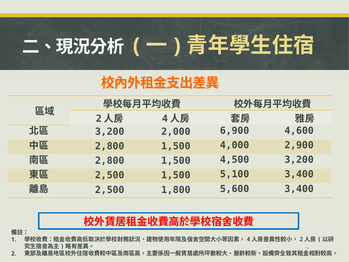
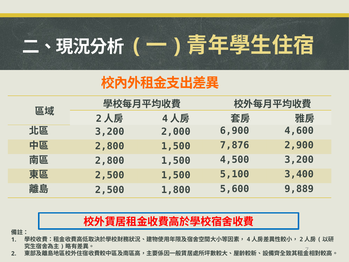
4,000: 4,000 -> 7,876
5,600 3,400: 3,400 -> 9,889
